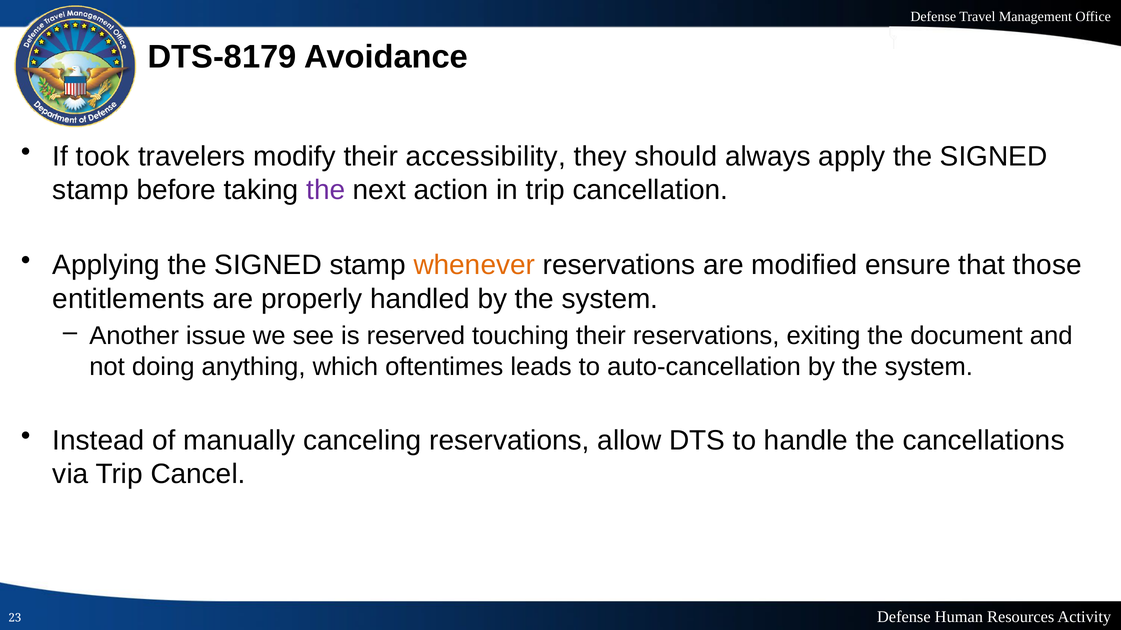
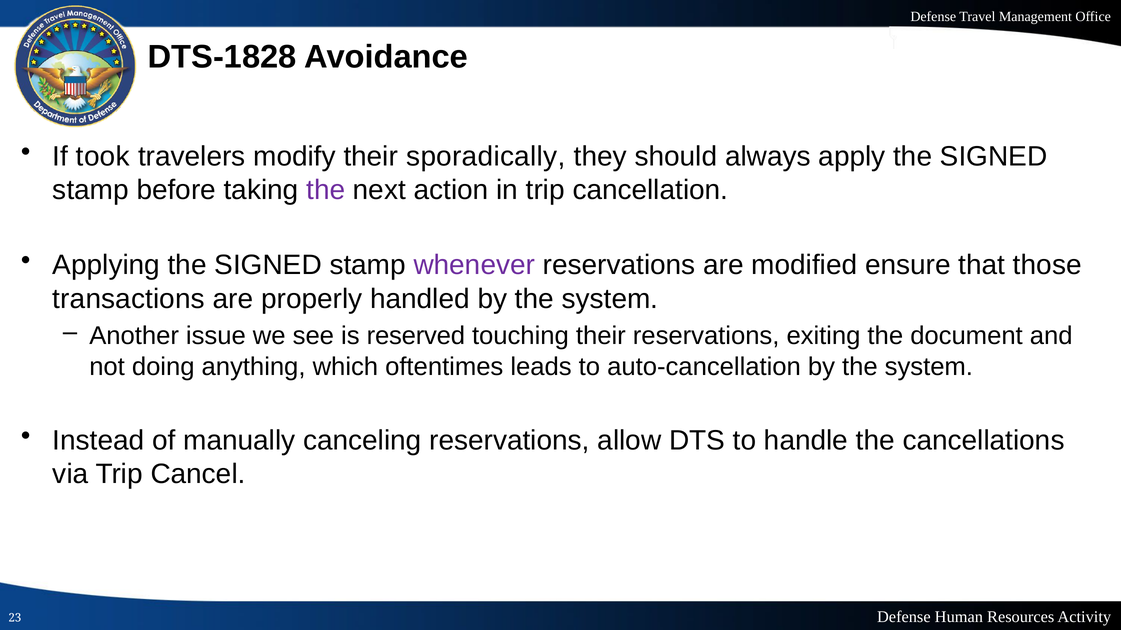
DTS-8179: DTS-8179 -> DTS-1828
accessibility: accessibility -> sporadically
whenever colour: orange -> purple
entitlements: entitlements -> transactions
